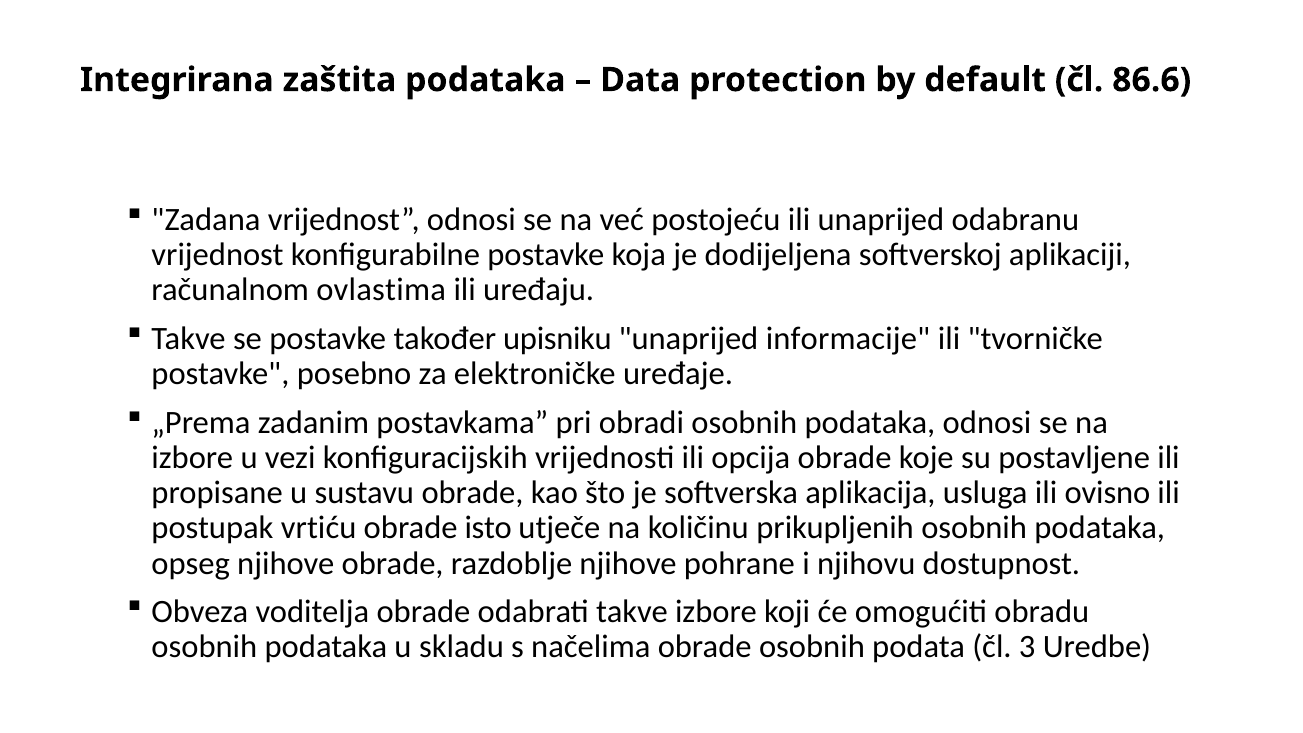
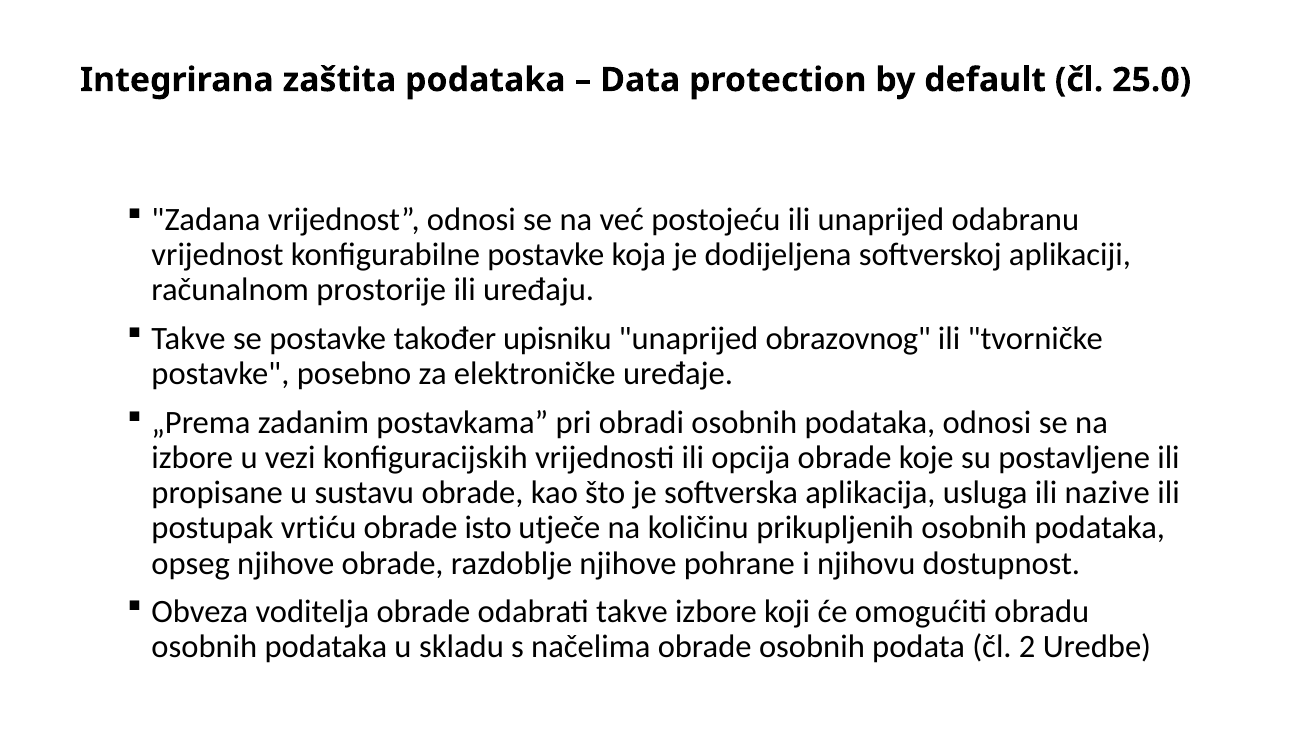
86.6: 86.6 -> 25.0
ovlastima: ovlastima -> prostorije
informacije: informacije -> obrazovnog
ovisno: ovisno -> nazive
3: 3 -> 2
